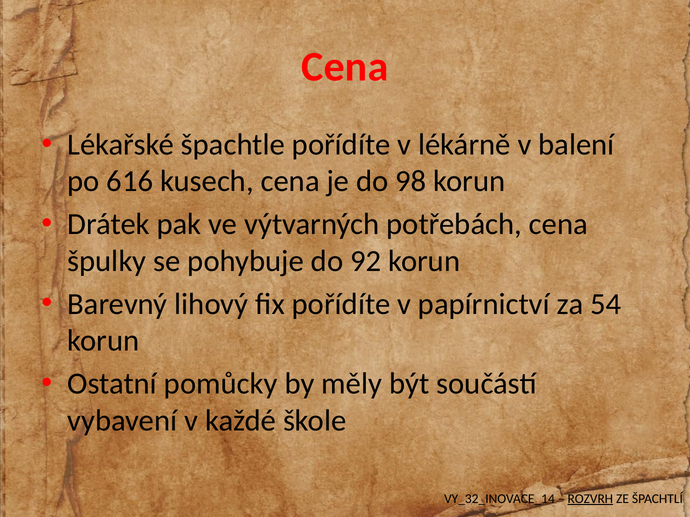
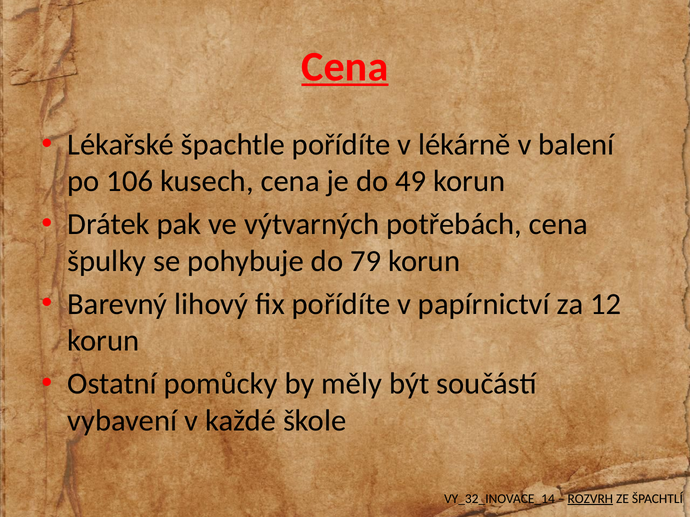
Cena at (345, 67) underline: none -> present
616: 616 -> 106
98: 98 -> 49
92: 92 -> 79
54: 54 -> 12
